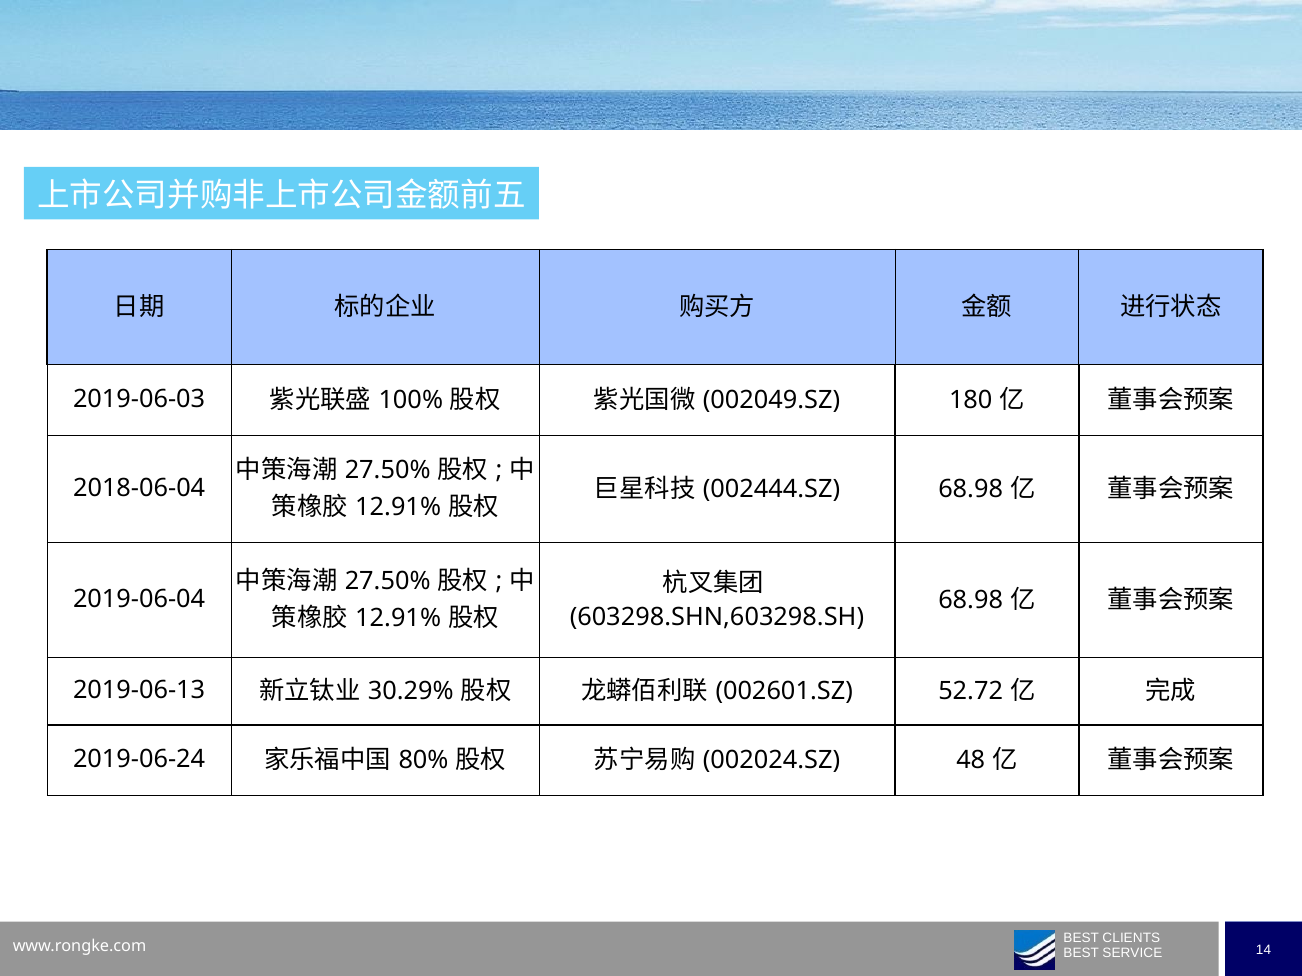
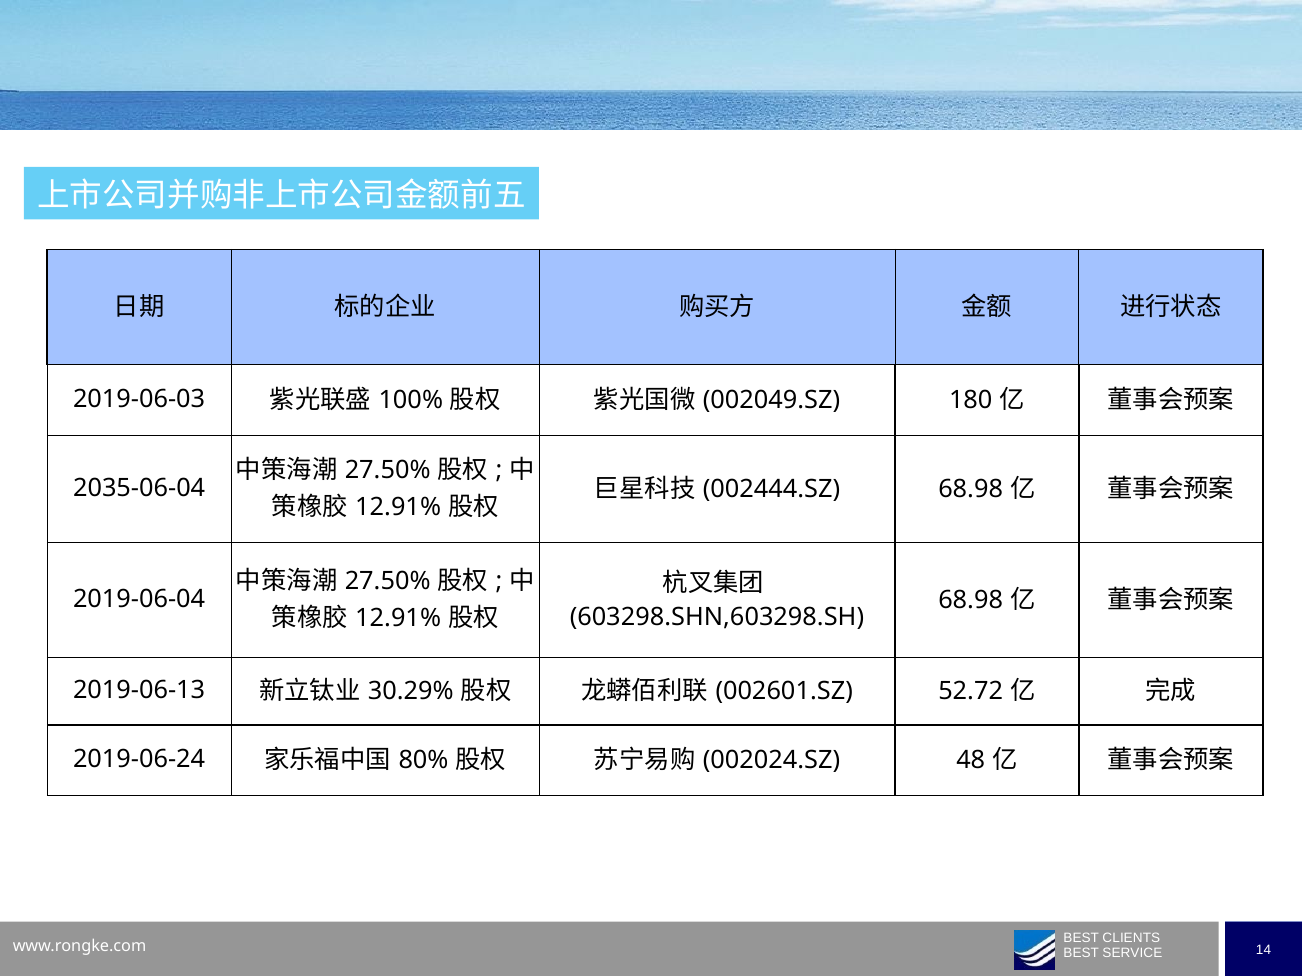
2018-06-04: 2018-06-04 -> 2035-06-04
